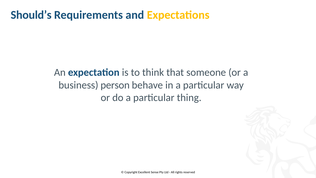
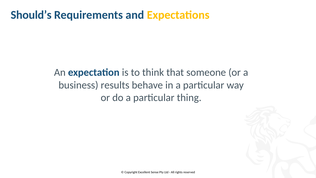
person: person -> results
